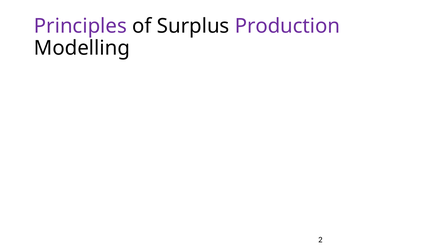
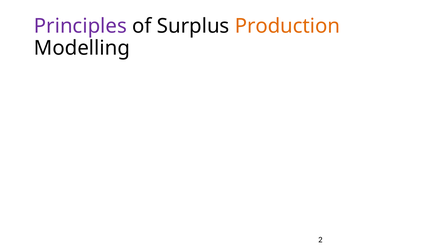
Production colour: purple -> orange
